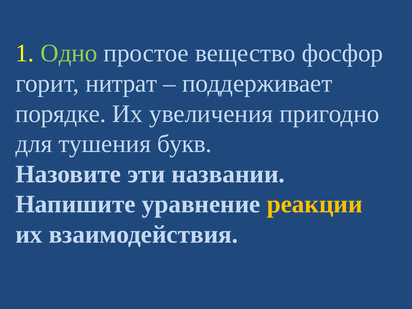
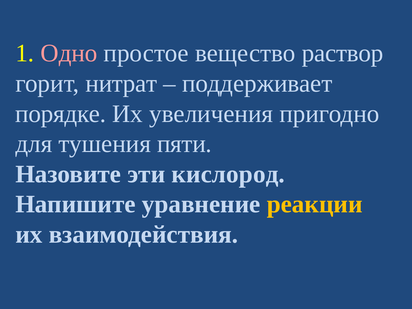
Одно colour: light green -> pink
фосфор: фосфор -> раствор
букв: букв -> пяти
названии: названии -> кислород
